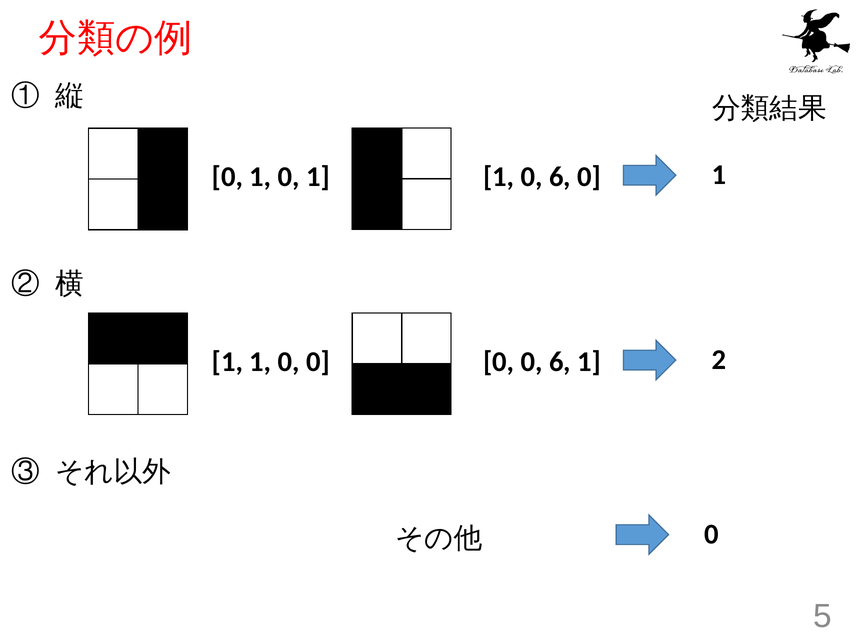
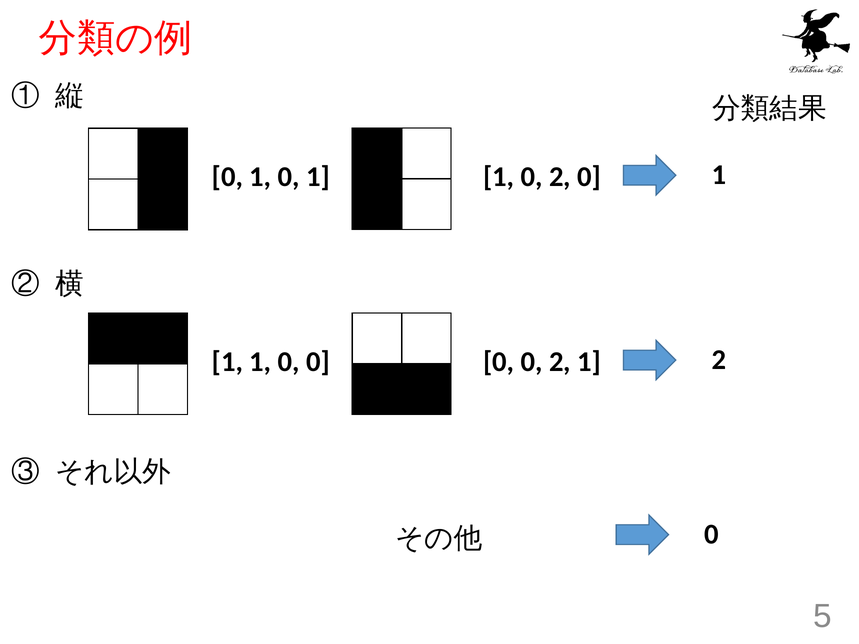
1 0 6: 6 -> 2
0 0 6: 6 -> 2
